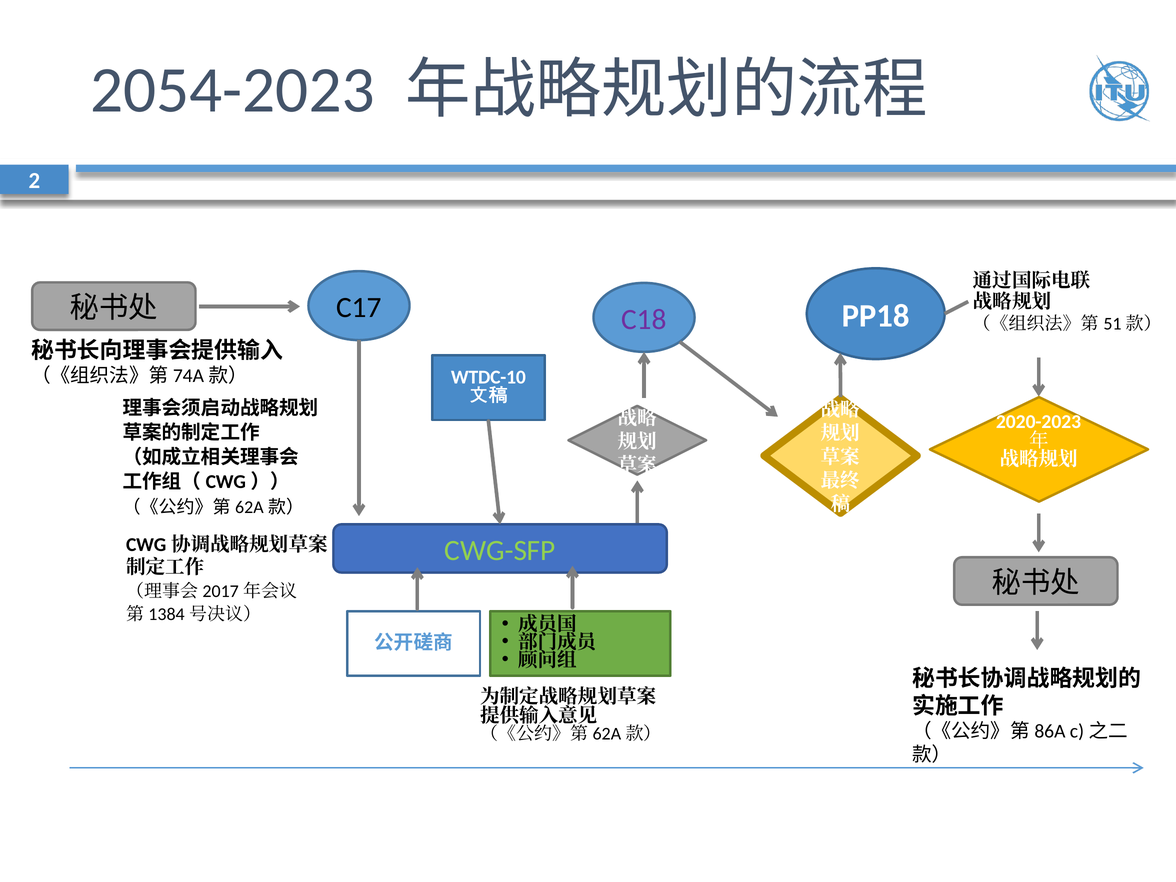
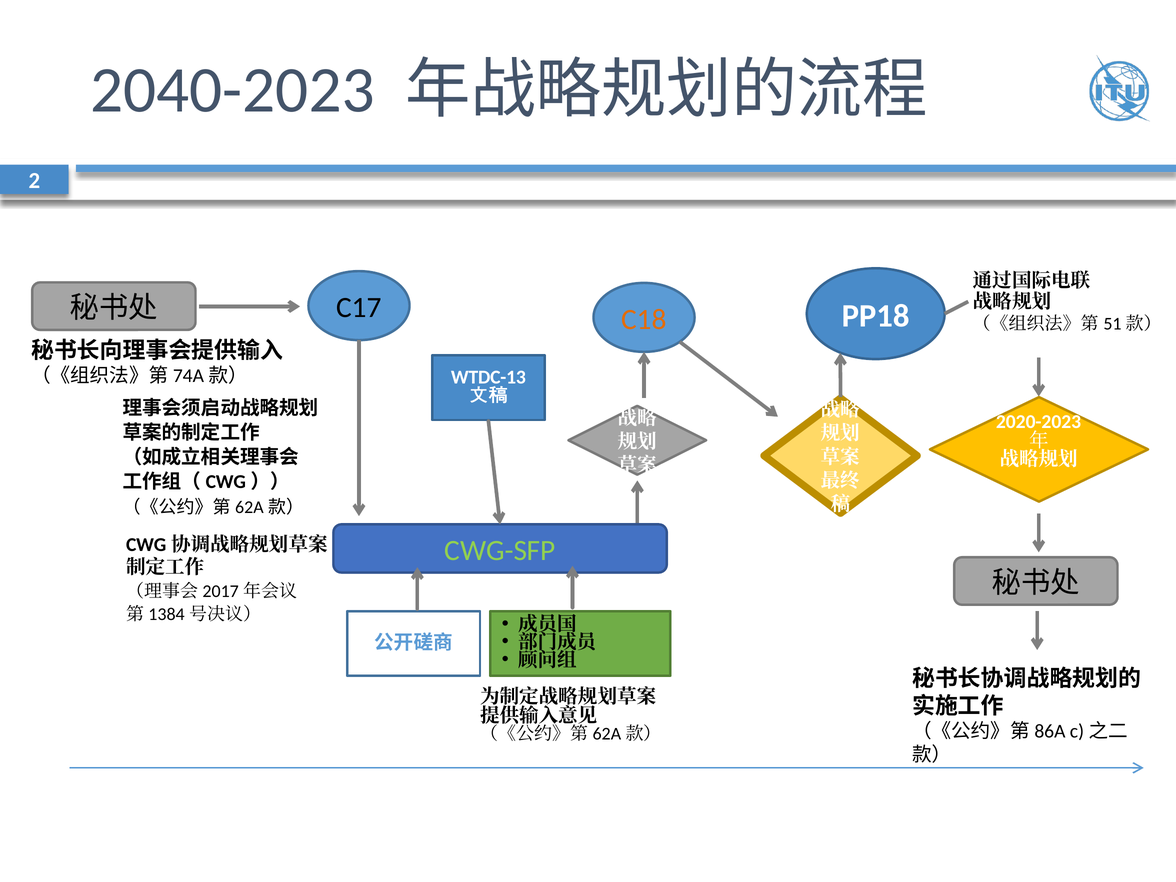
2054-2023: 2054-2023 -> 2040-2023
C18 colour: purple -> orange
WTDC-10: WTDC-10 -> WTDC-13
